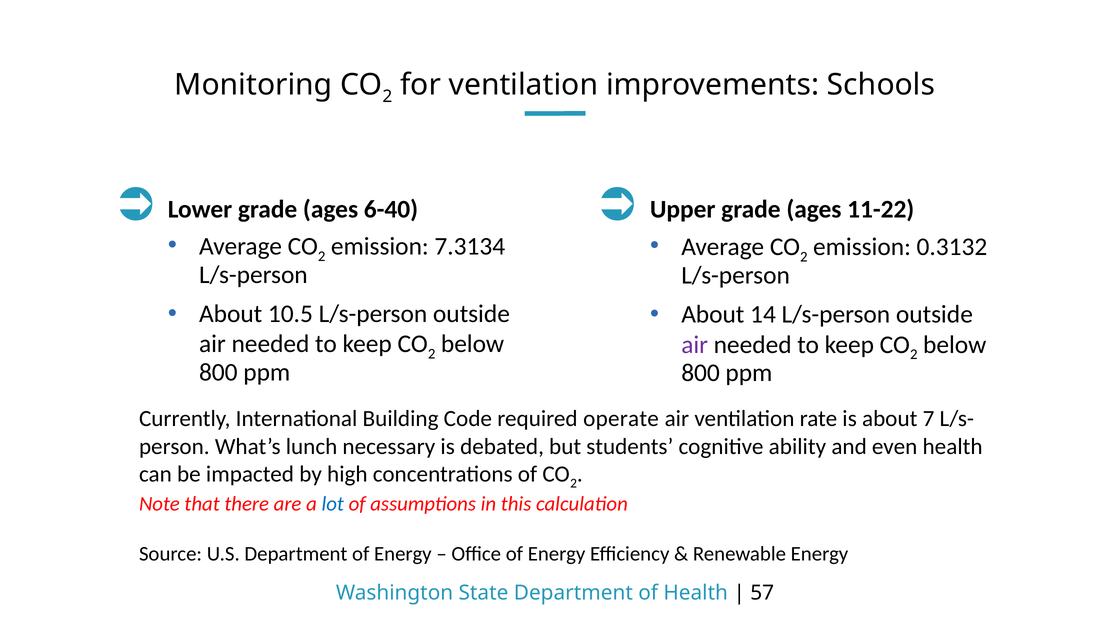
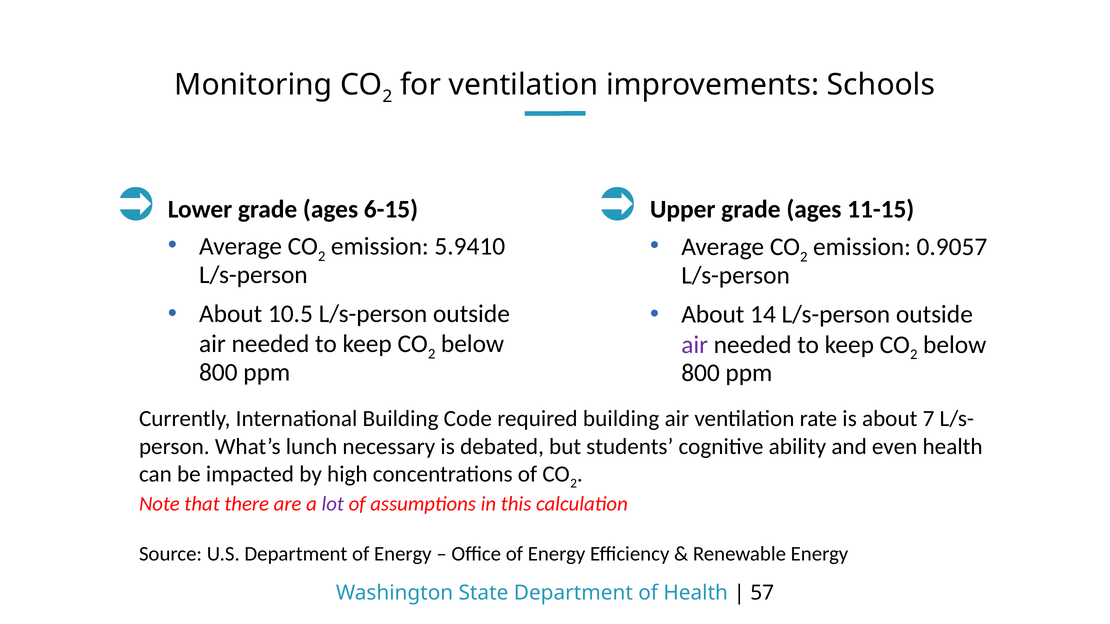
6-40: 6-40 -> 6-15
11-22: 11-22 -> 11-15
7.3134: 7.3134 -> 5.9410
0.3132: 0.3132 -> 0.9057
required operate: operate -> building
lot colour: blue -> purple
